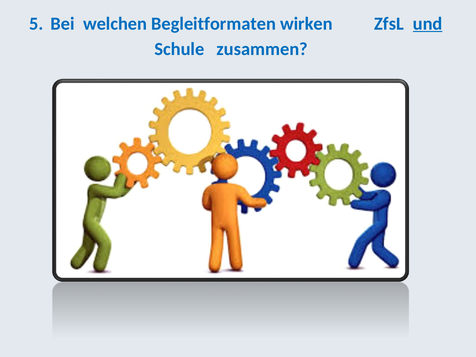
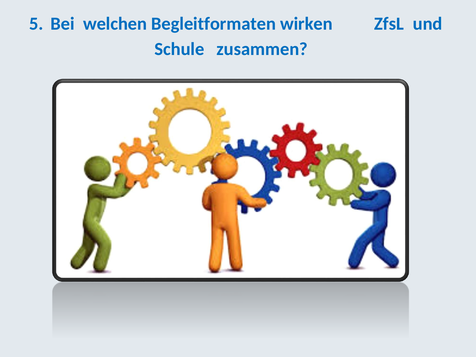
und underline: present -> none
